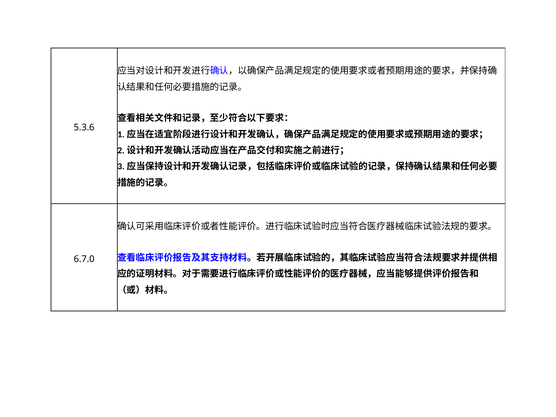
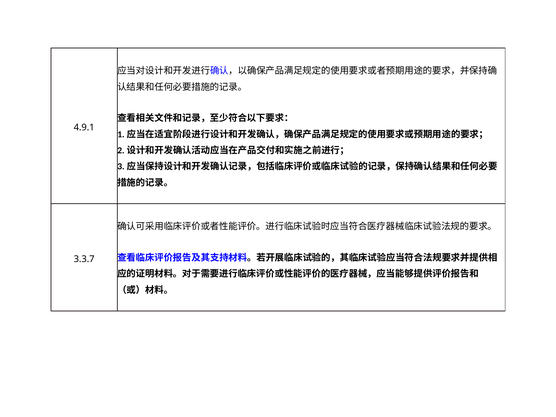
5.3.6: 5.3.6 -> 4.9.1
6.7.0: 6.7.0 -> 3.3.7
